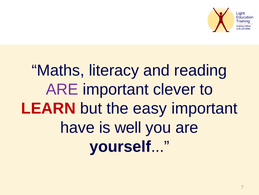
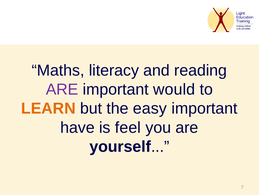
clever: clever -> would
LEARN colour: red -> orange
well: well -> feel
